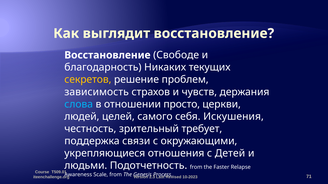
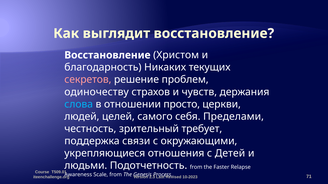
Свободе: Свободе -> Христом
секретов colour: yellow -> pink
зависимость: зависимость -> одиночеству
Искушения: Искушения -> Пределами
